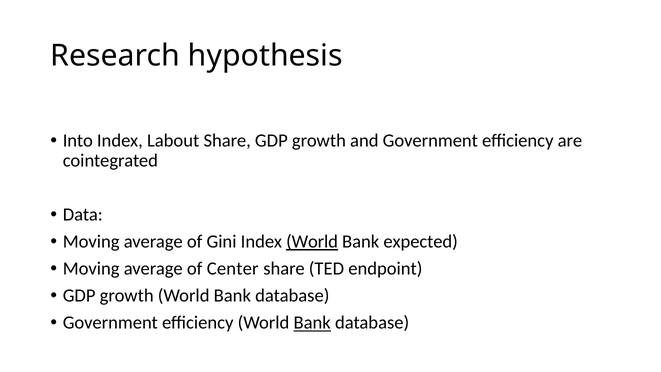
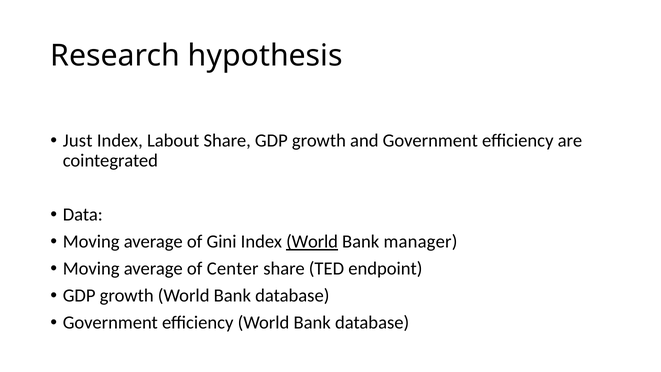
Into: Into -> Just
expected: expected -> manager
Bank at (312, 323) underline: present -> none
